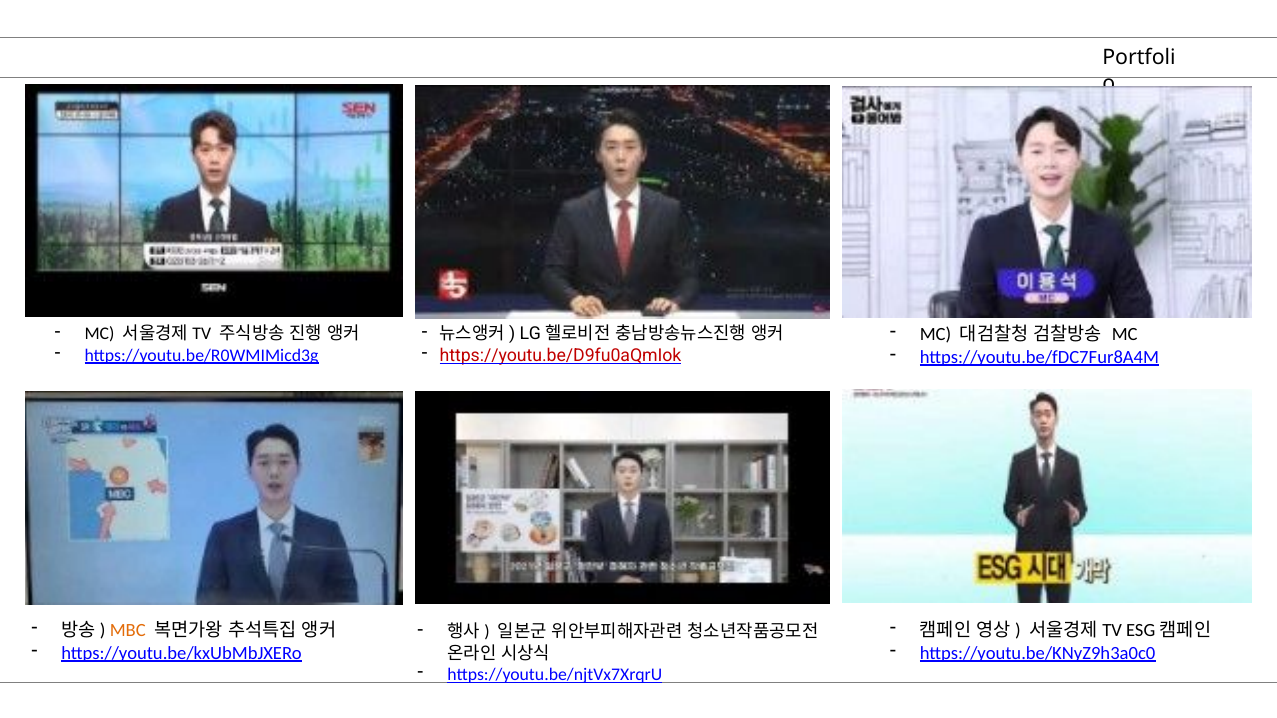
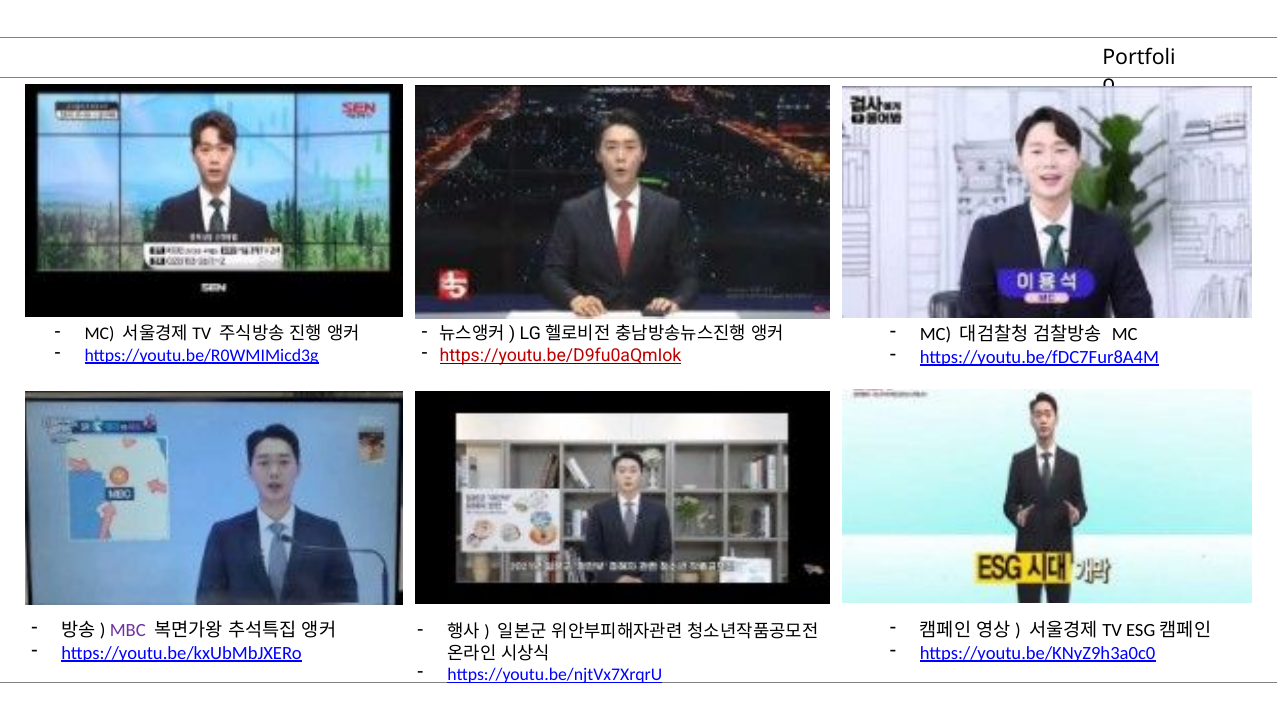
MBC colour: orange -> purple
